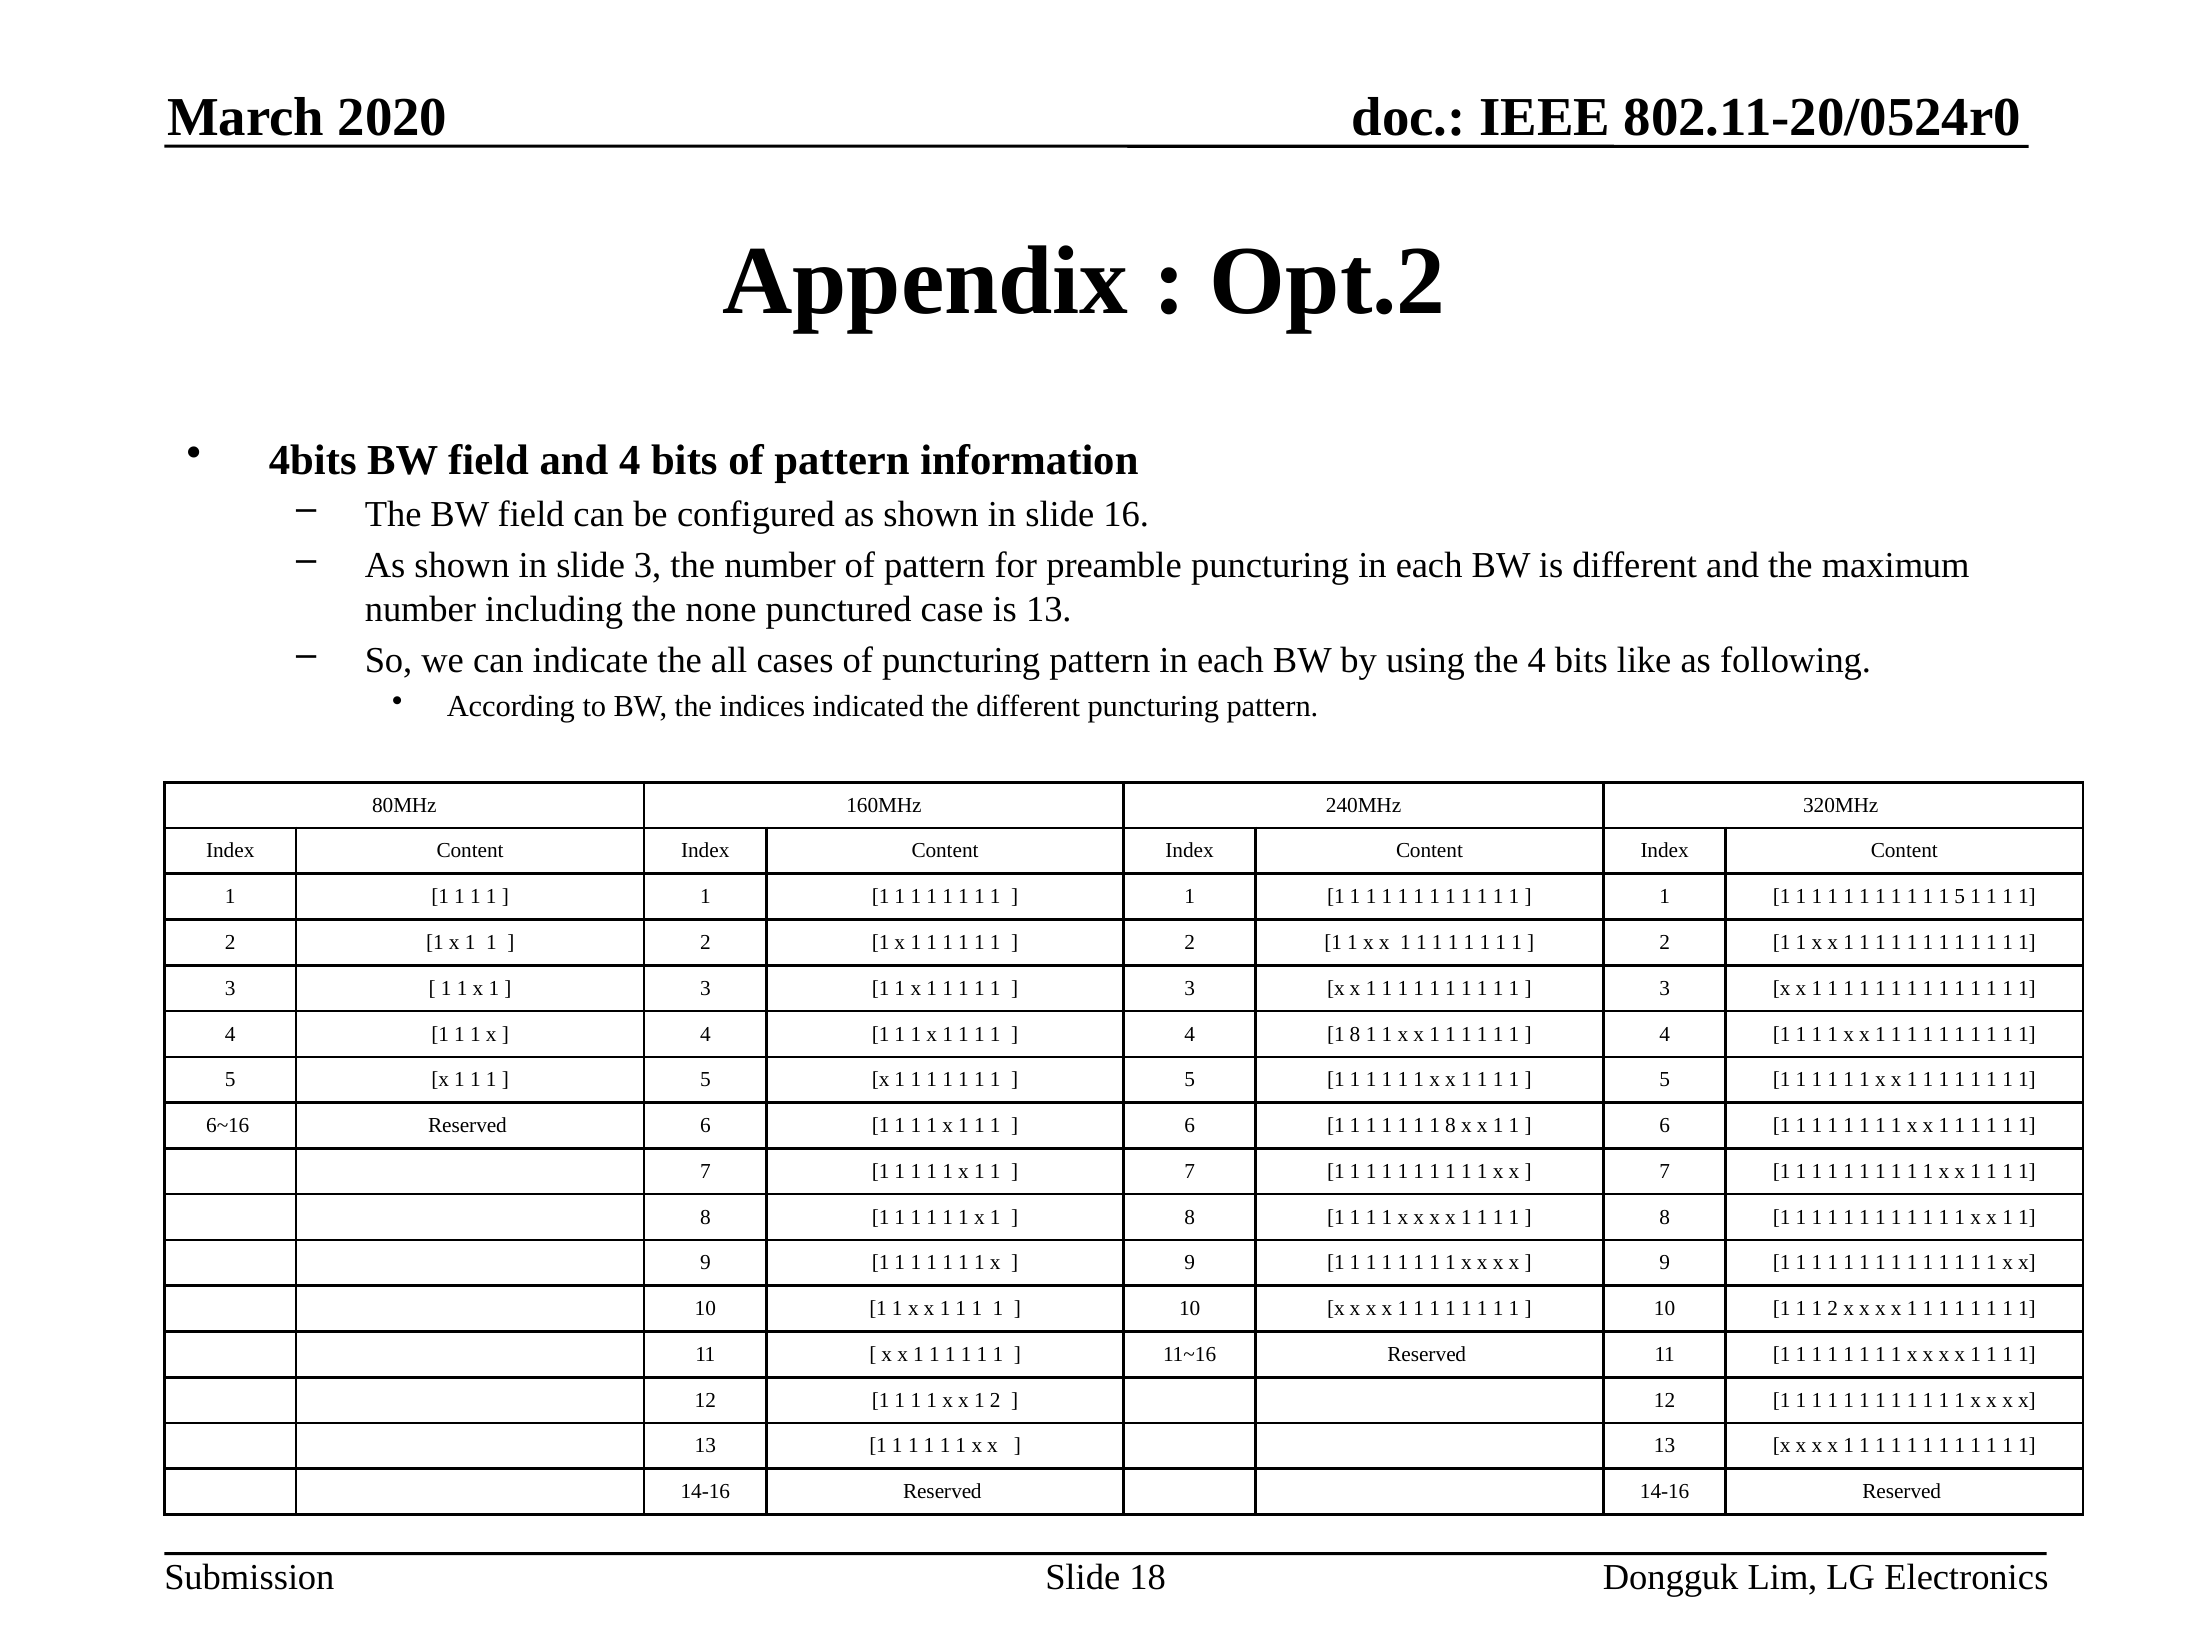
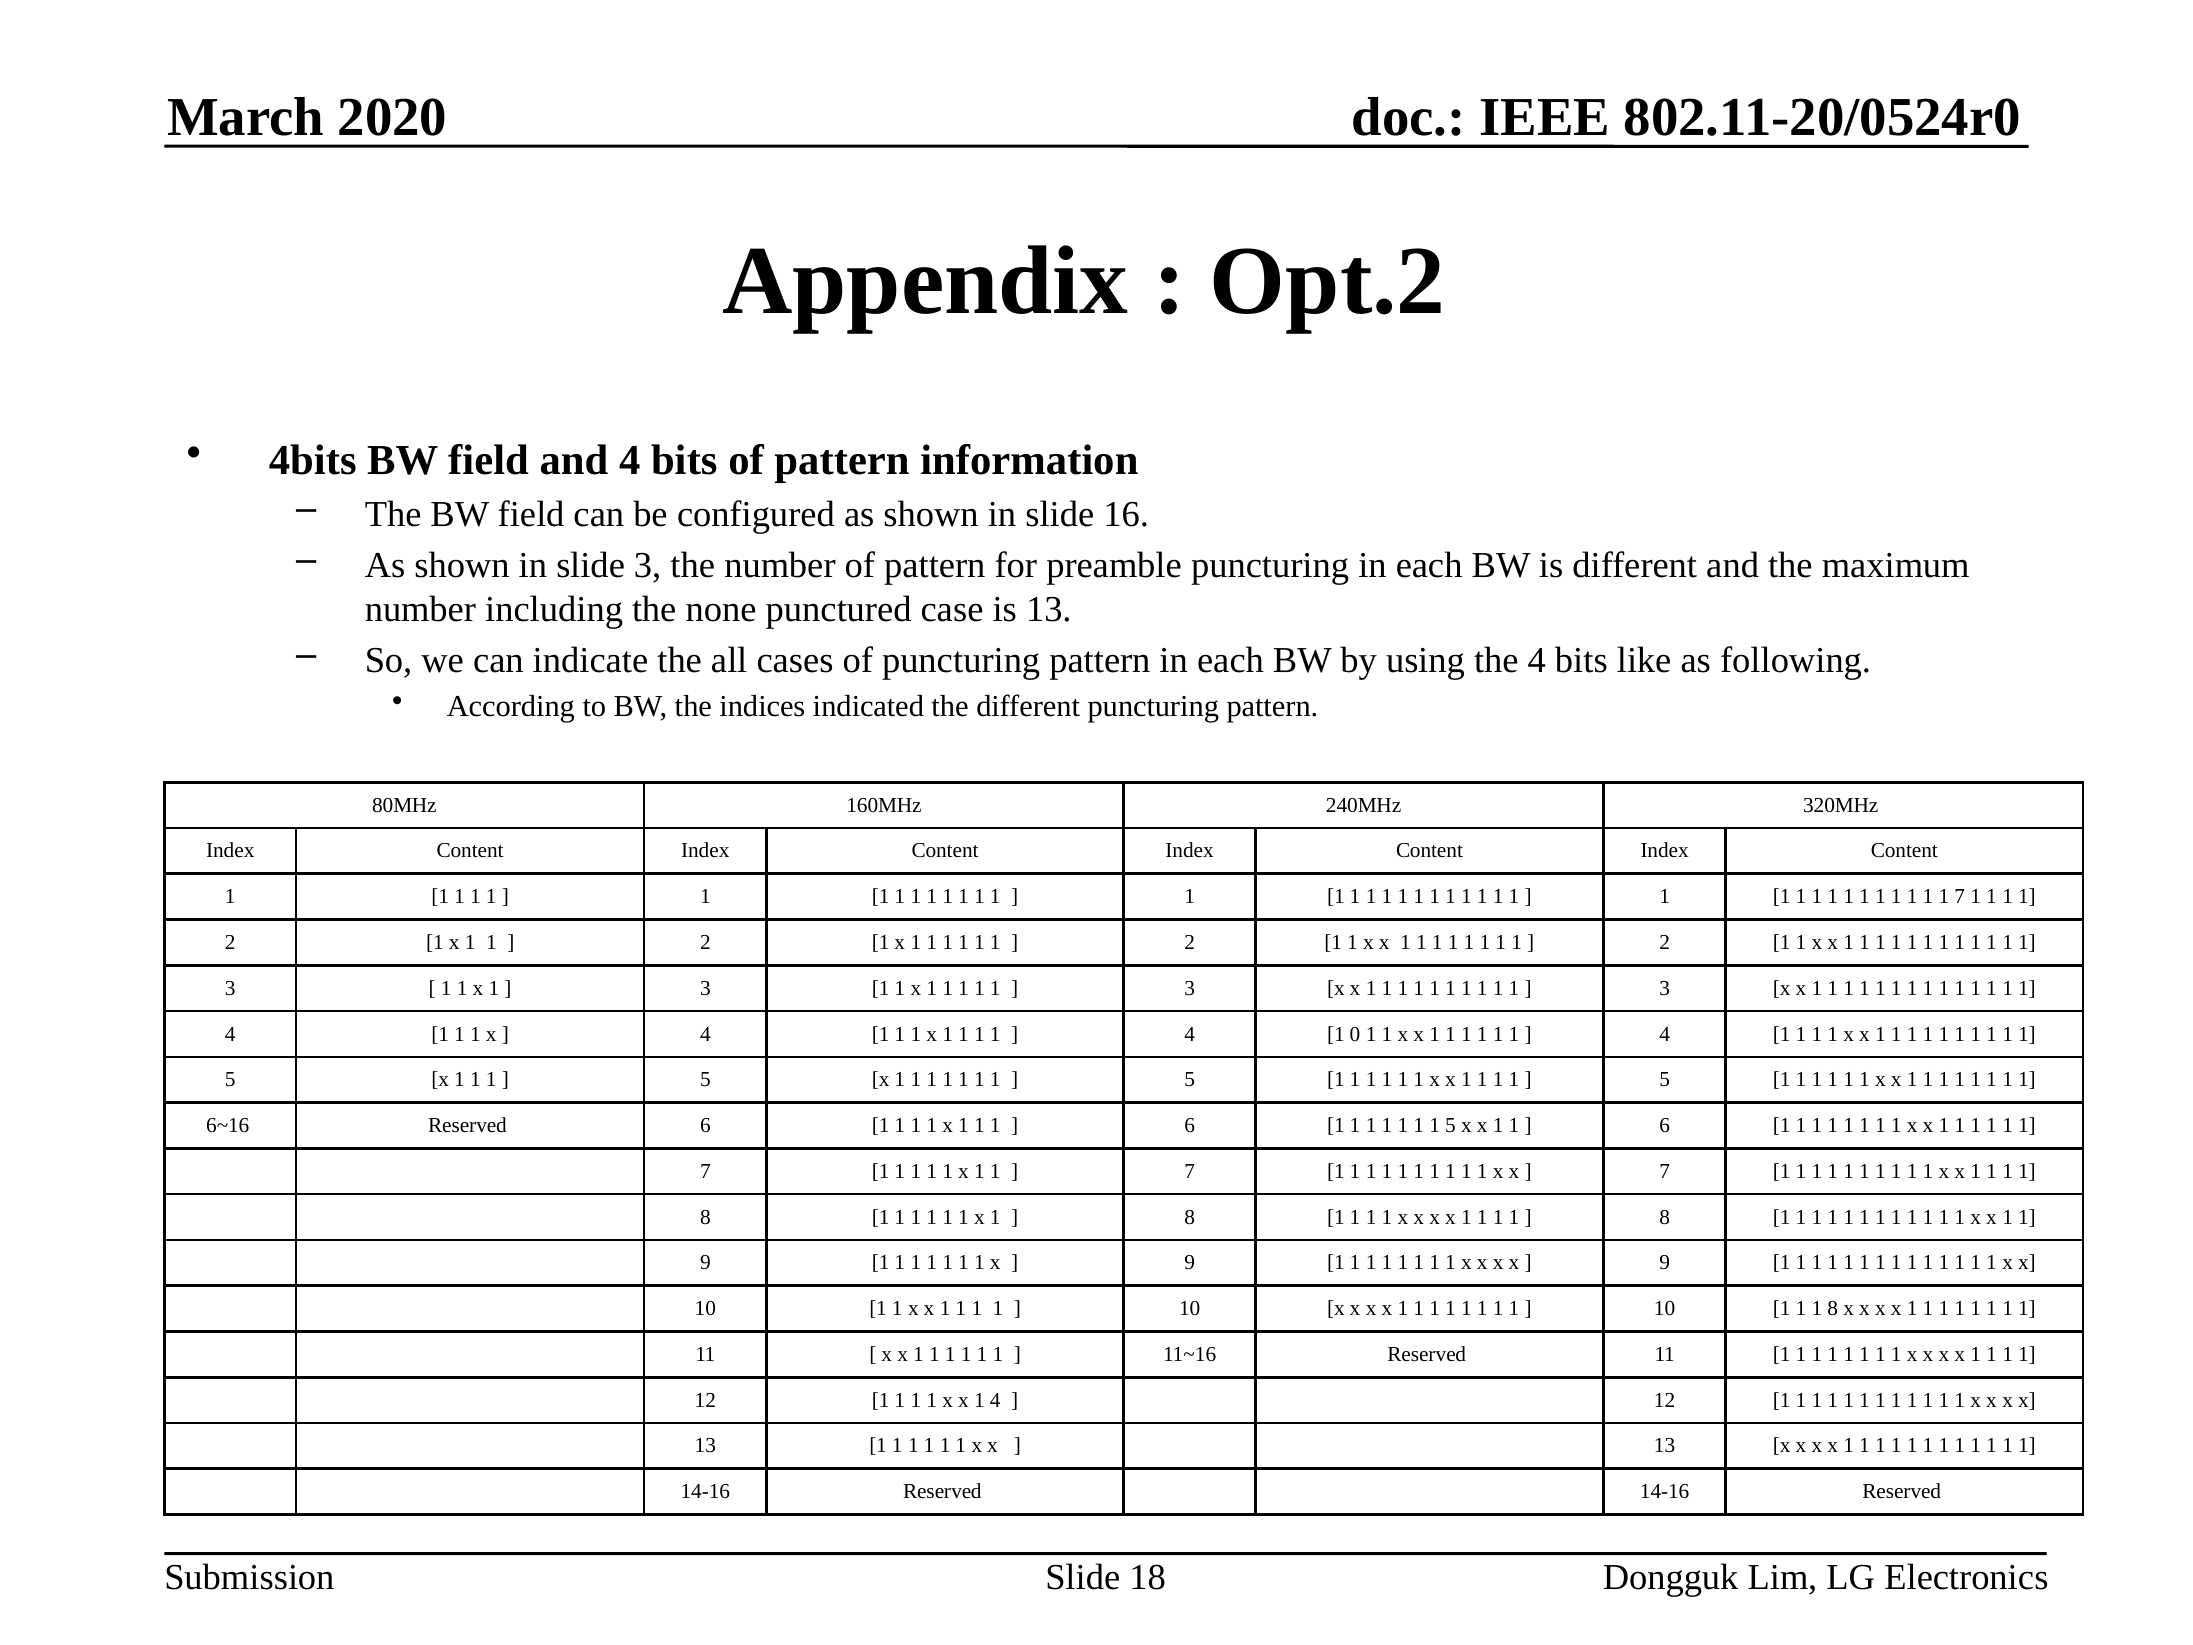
5 at (1960, 897): 5 -> 7
4 1 8: 8 -> 0
8 at (1450, 1125): 8 -> 5
2 at (1833, 1308): 2 -> 8
x 1 2: 2 -> 4
